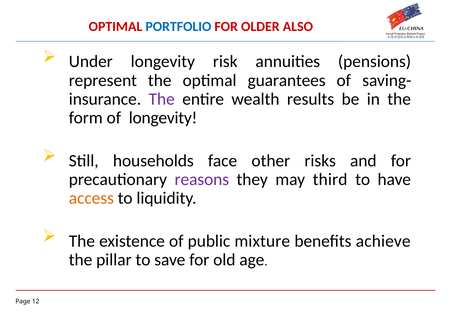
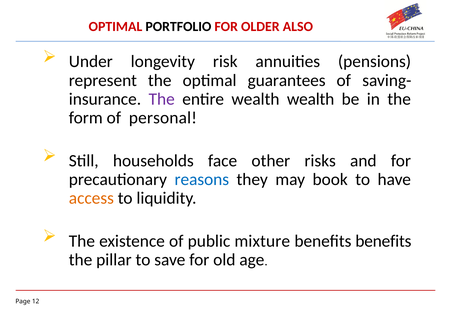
PORTFOLIO colour: blue -> black
wealth results: results -> wealth
of longevity: longevity -> personal
reasons colour: purple -> blue
third: third -> book
benefits achieve: achieve -> benefits
